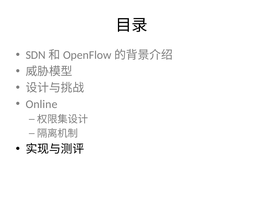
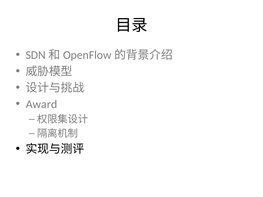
Online: Online -> Award
